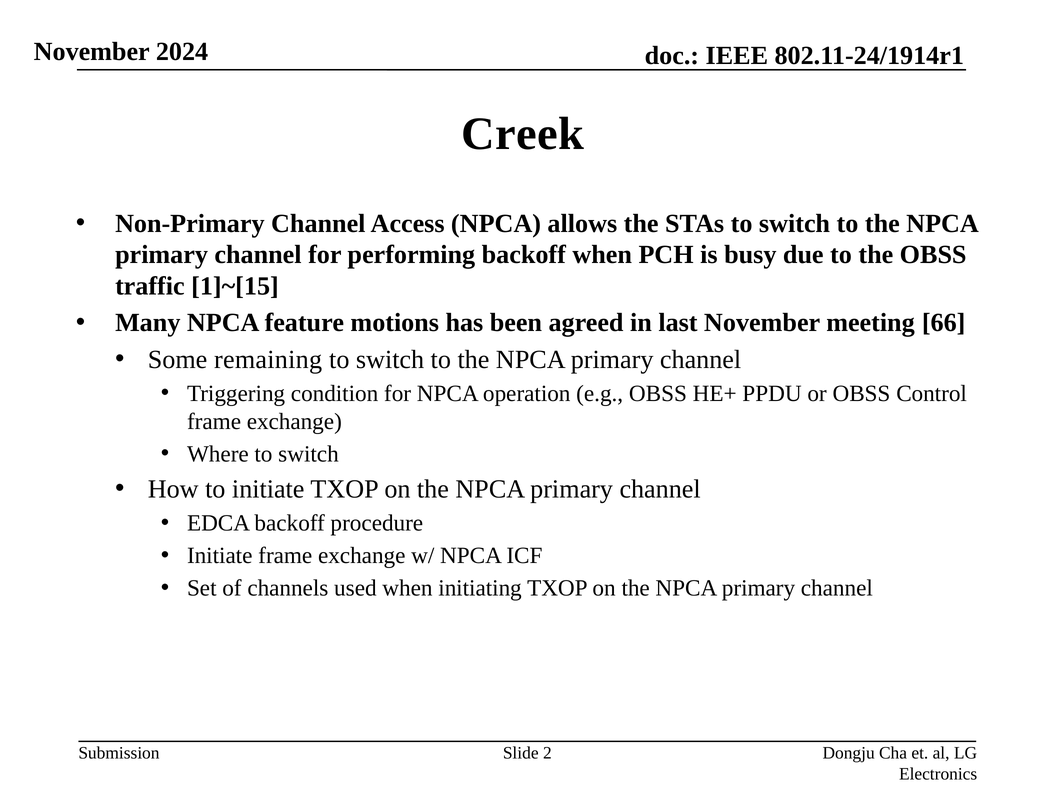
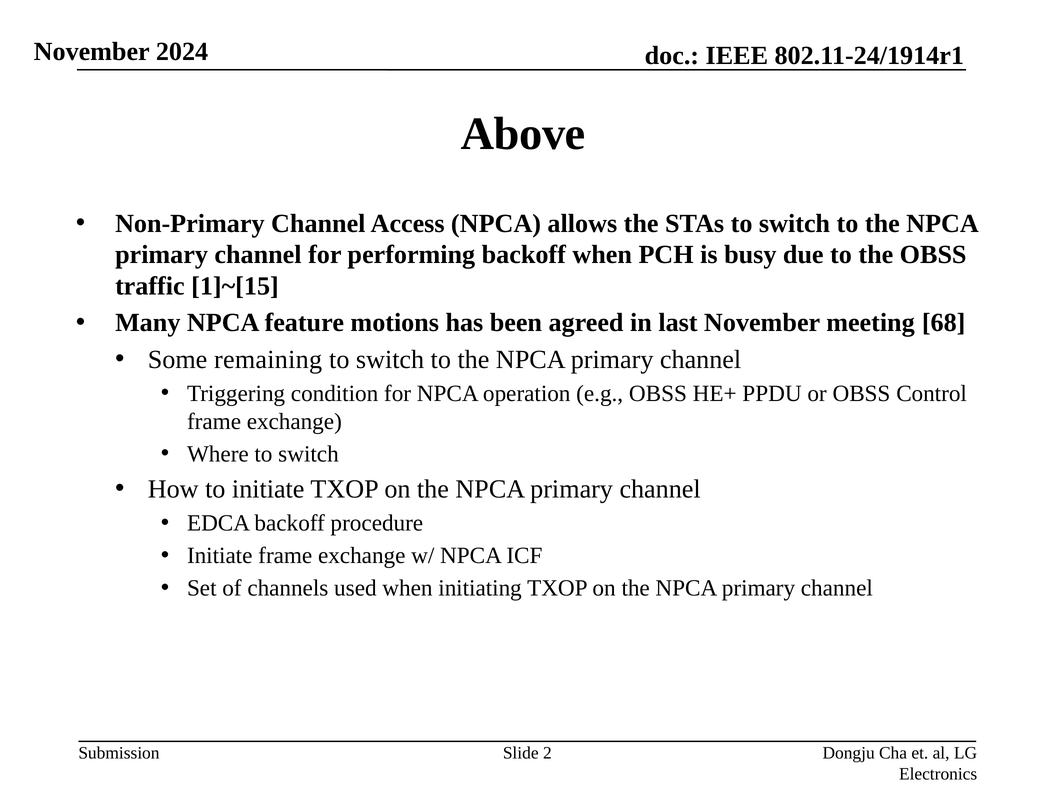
Creek: Creek -> Above
66: 66 -> 68
